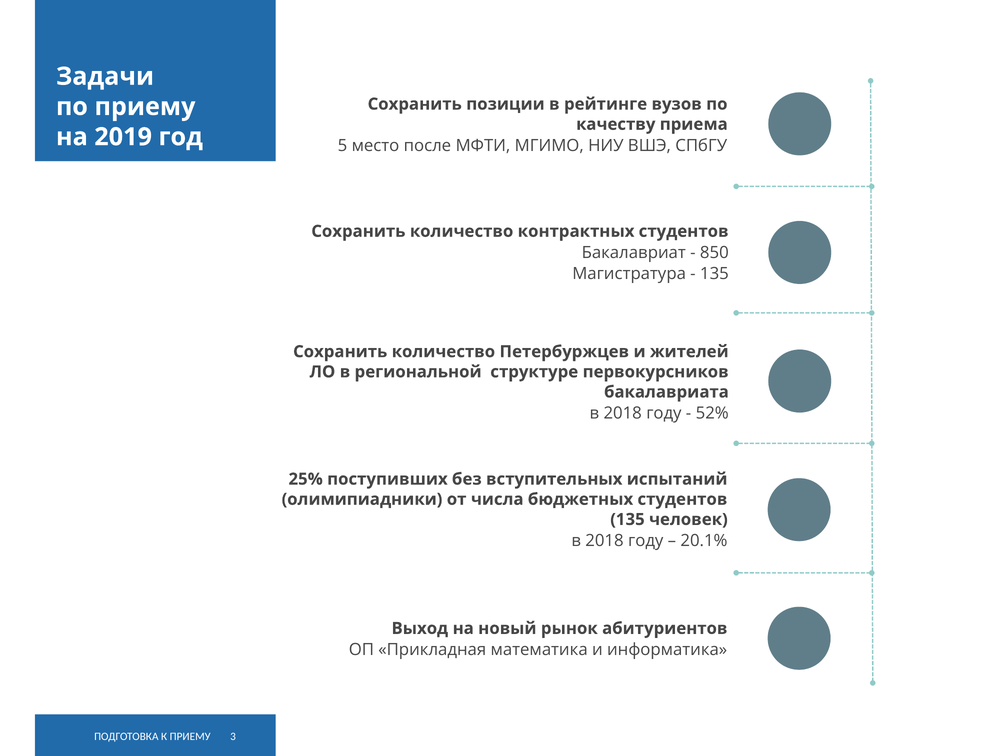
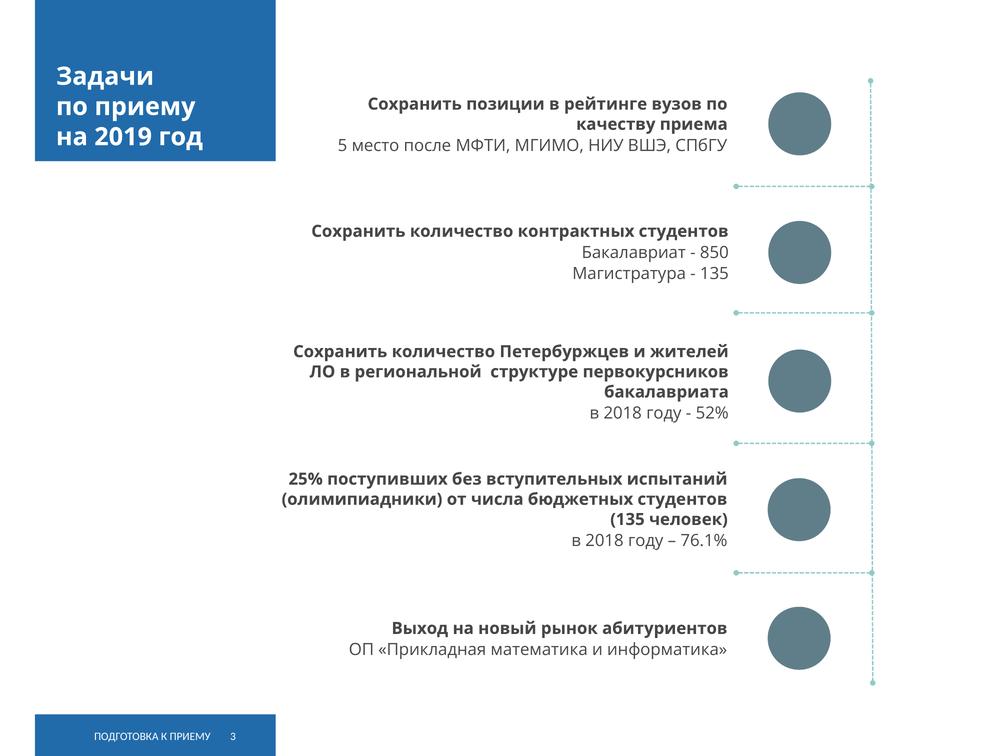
20.1%: 20.1% -> 76.1%
